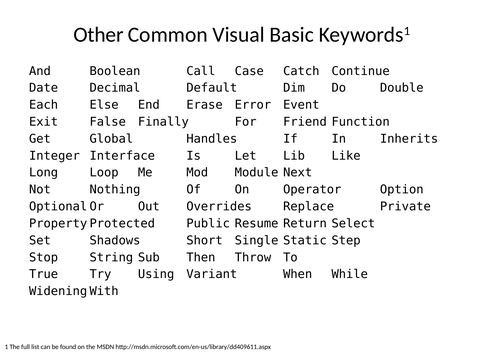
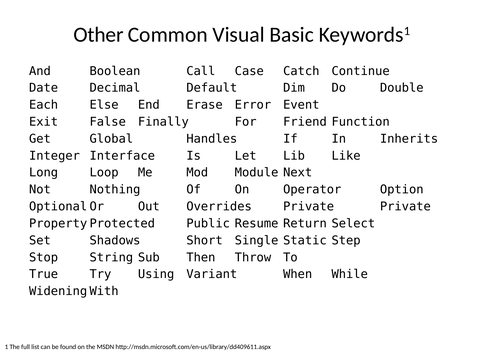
Overrides Replace: Replace -> Private
